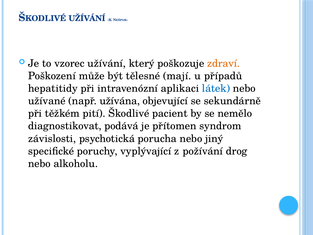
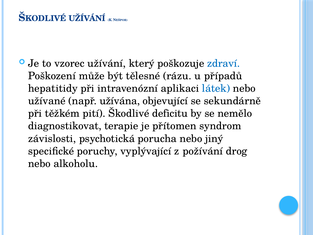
zdraví colour: orange -> blue
mají: mají -> rázu
pacient: pacient -> deficitu
podává: podává -> terapie
